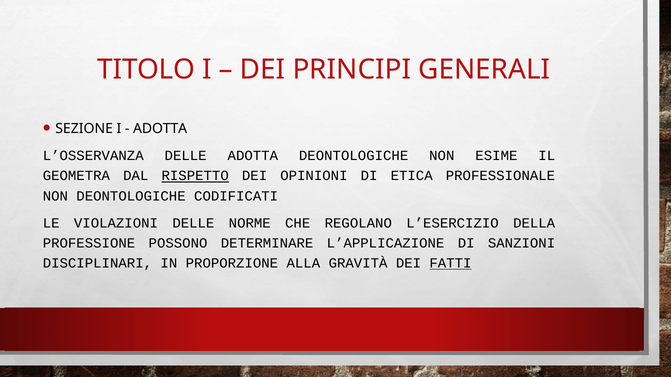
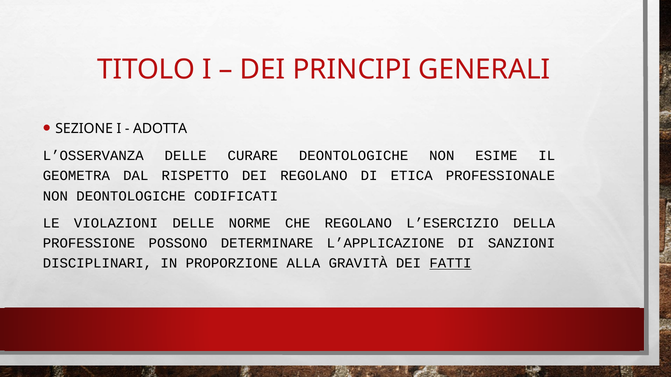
DELLE ADOTTA: ADOTTA -> CURARE
RISPETTO underline: present -> none
DEI OPINIONI: OPINIONI -> REGOLANO
